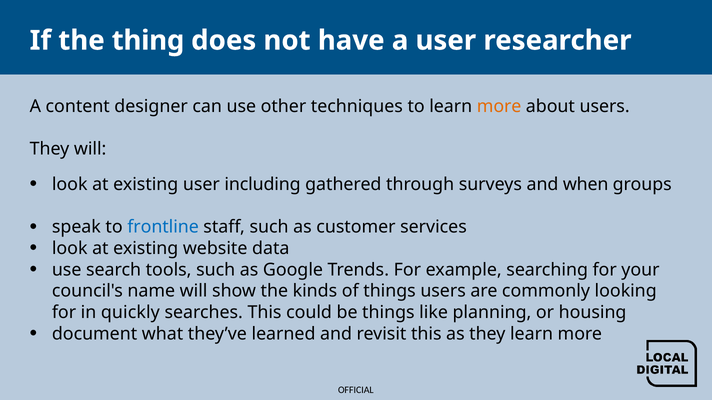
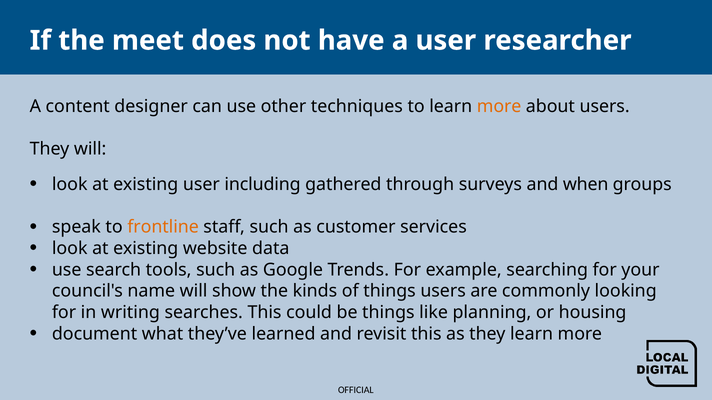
thing: thing -> meet
frontline colour: blue -> orange
quickly: quickly -> writing
